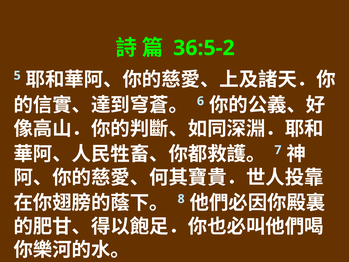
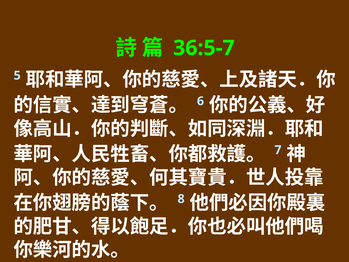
36:5-2: 36:5-2 -> 36:5-7
